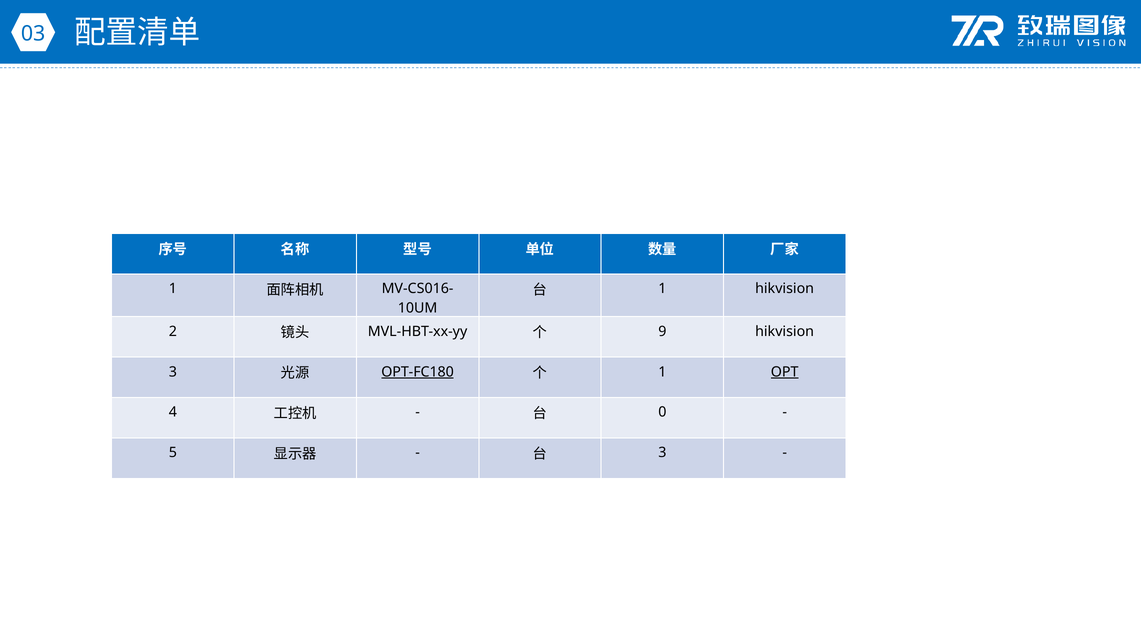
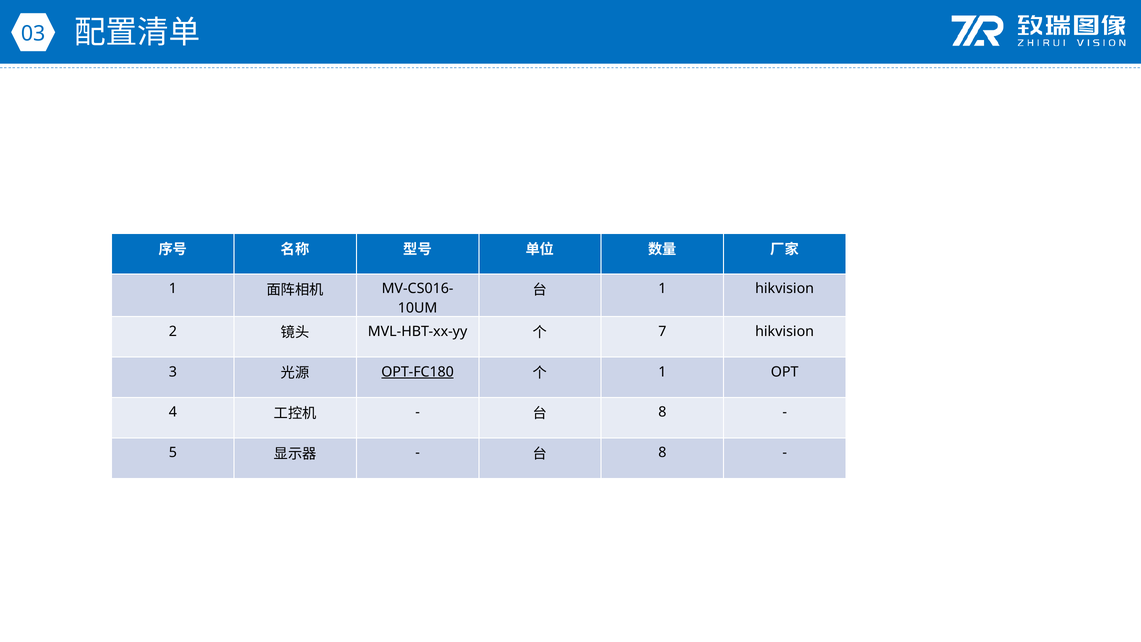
9: 9 -> 7
OPT underline: present -> none
0 at (662, 412): 0 -> 8
3 at (662, 453): 3 -> 8
